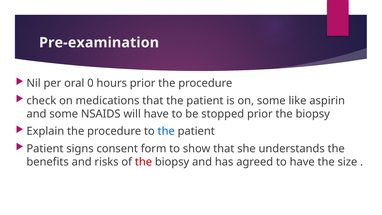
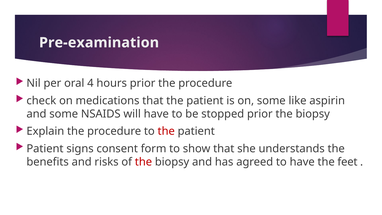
0: 0 -> 4
the at (166, 131) colour: blue -> red
size: size -> feet
